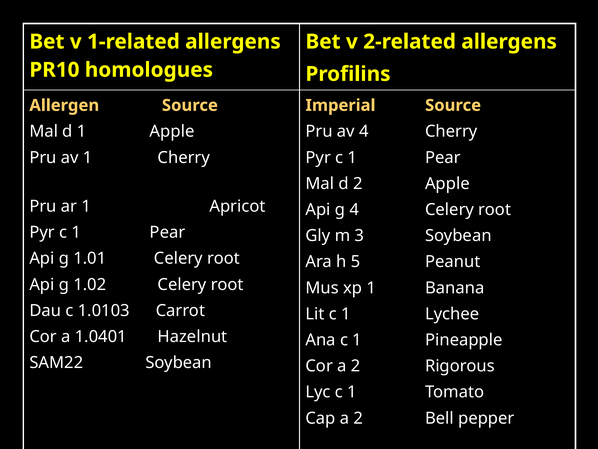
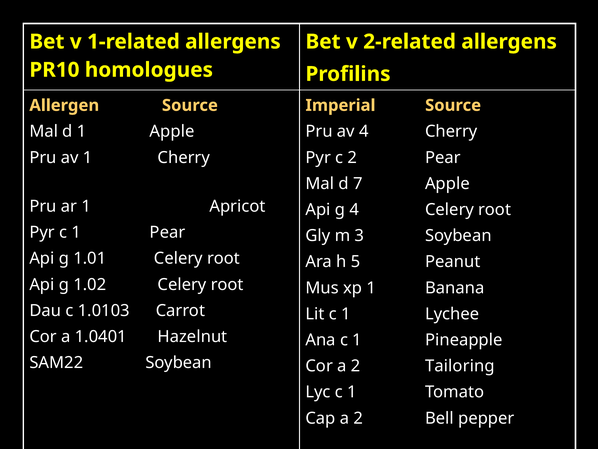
1 at (352, 157): 1 -> 2
d 2: 2 -> 7
Rigorous: Rigorous -> Tailoring
